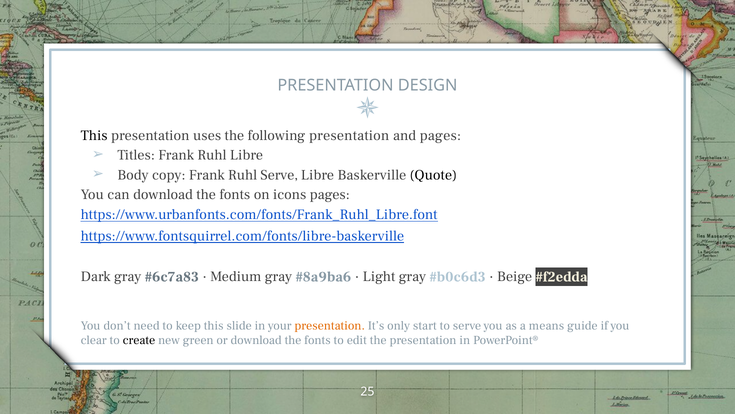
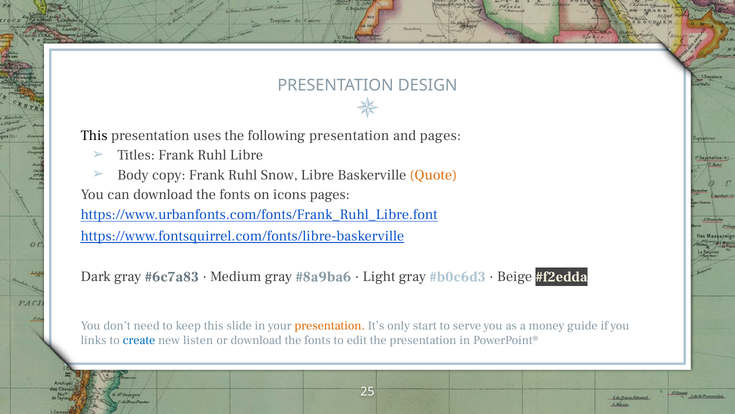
Ruhl Serve: Serve -> Snow
Quote colour: black -> orange
means: means -> money
clear: clear -> links
create colour: black -> blue
green: green -> listen
